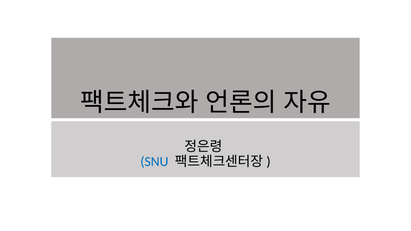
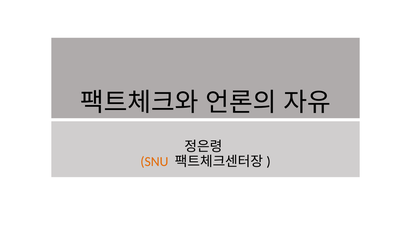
SNU colour: blue -> orange
